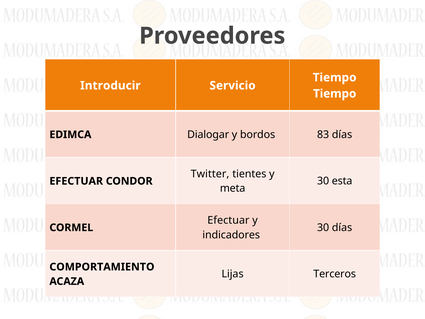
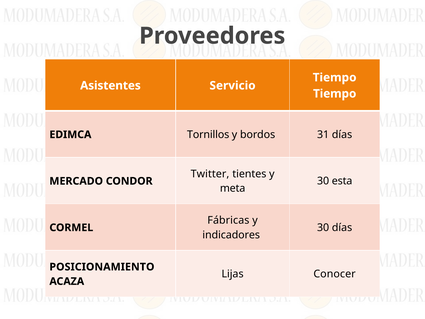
Introducir: Introducir -> Asistentes
Dialogar: Dialogar -> Tornillos
83: 83 -> 31
EFECTUAR at (76, 181): EFECTUAR -> MERCADO
Efectuar at (228, 220): Efectuar -> Fábricas
COMPORTAMIENTO: COMPORTAMIENTO -> POSICIONAMIENTO
Terceros: Terceros -> Conocer
